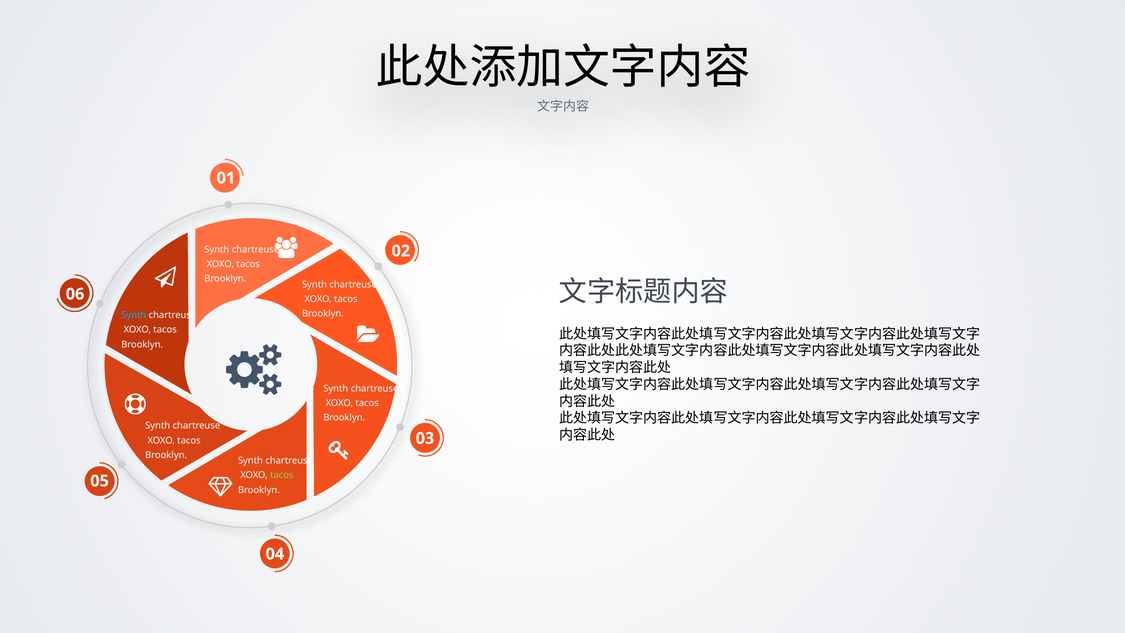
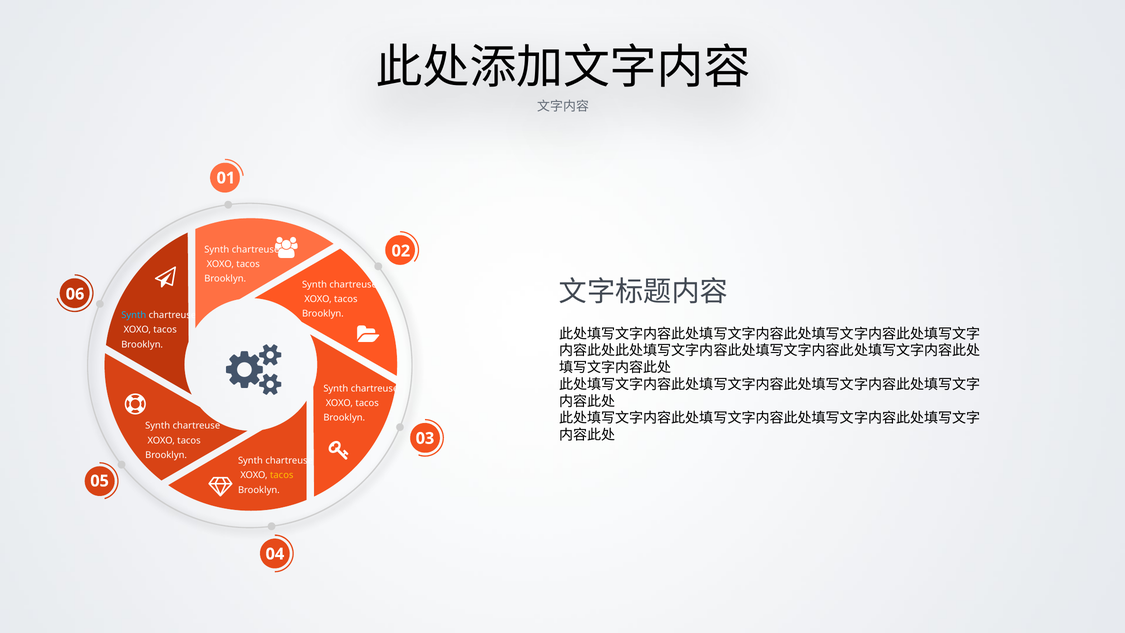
tacos at (282, 475) colour: light green -> yellow
